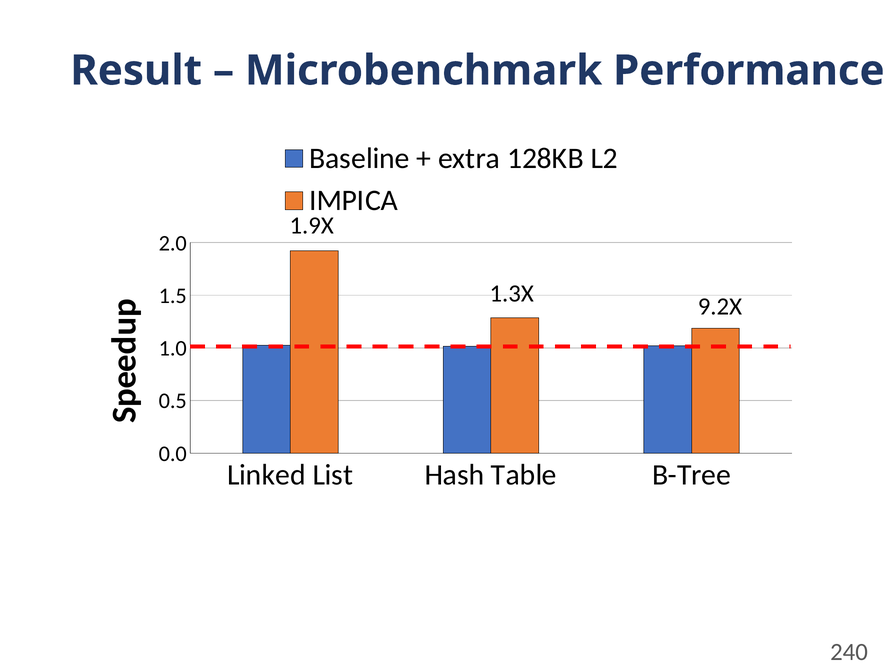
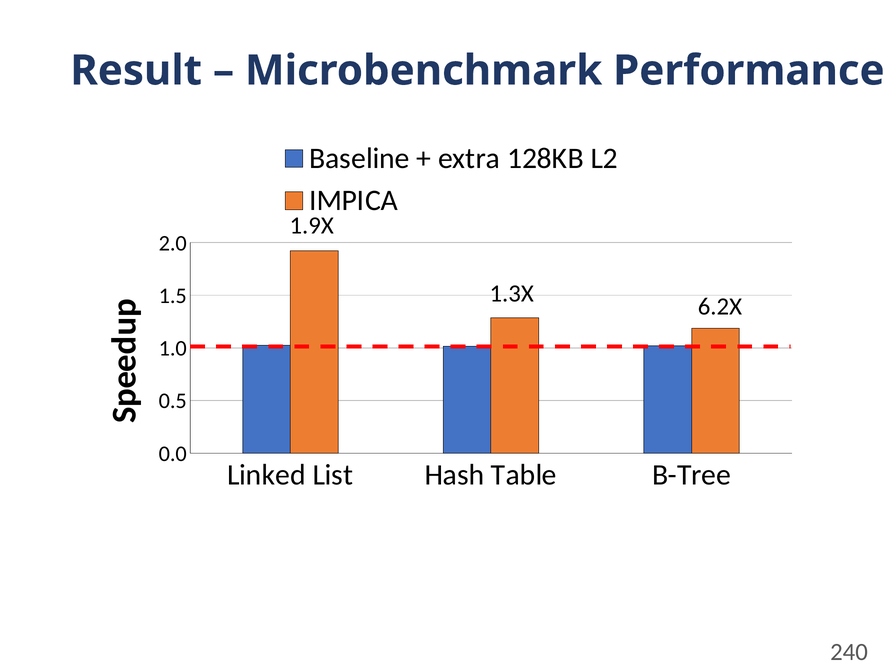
9.2X: 9.2X -> 6.2X
